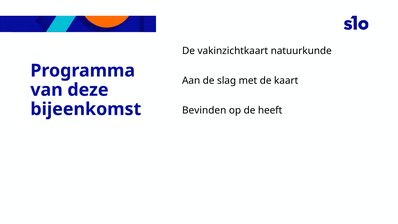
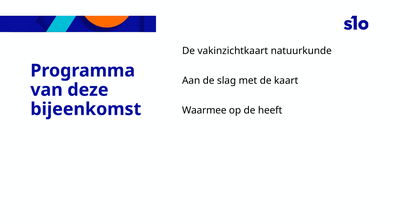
Bevinden: Bevinden -> Waarmee
